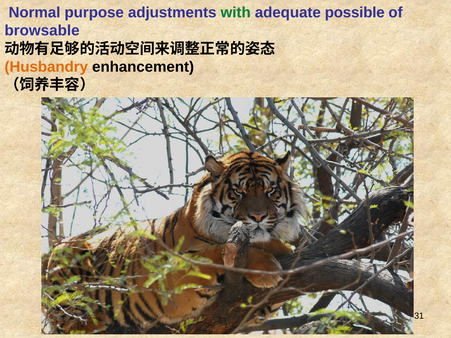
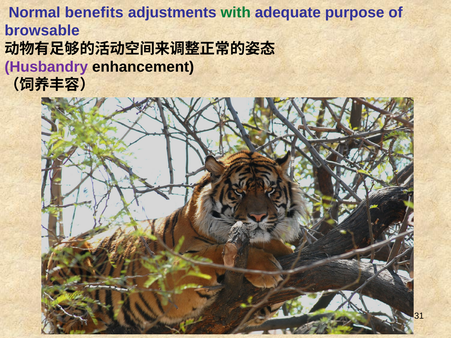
purpose: purpose -> benefits
possible: possible -> purpose
Husbandry colour: orange -> purple
